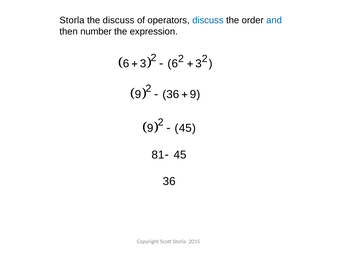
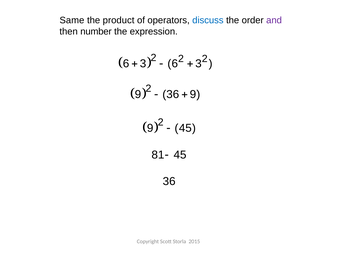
Storla at (72, 20): Storla -> Same
the discuss: discuss -> product
and colour: blue -> purple
